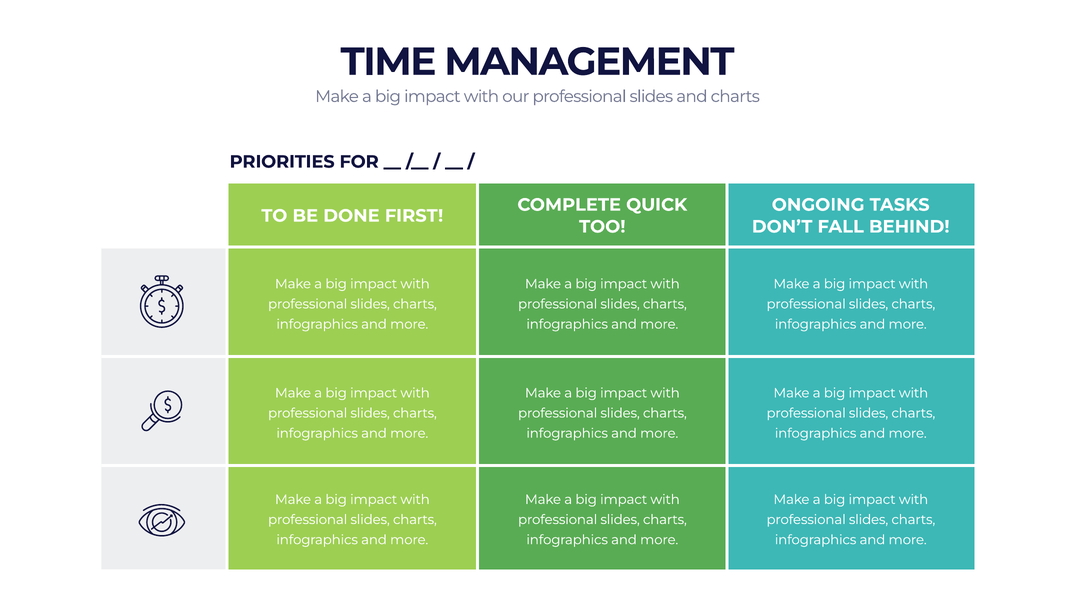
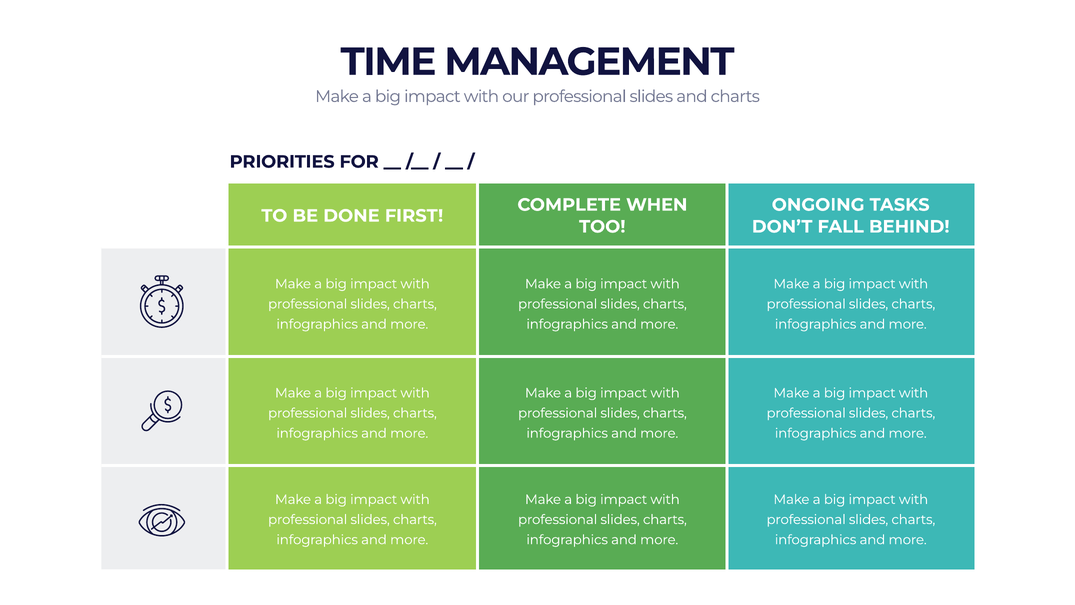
QUICK: QUICK -> WHEN
